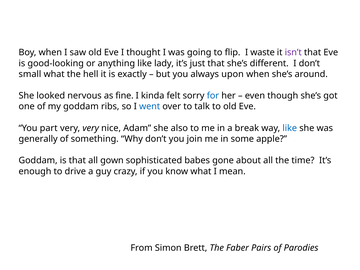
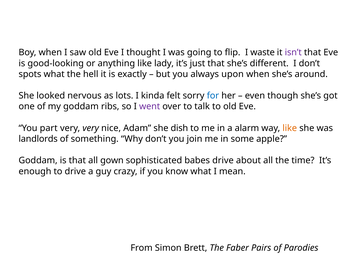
small: small -> spots
fine: fine -> lots
went colour: blue -> purple
also: also -> dish
break: break -> alarm
like at (290, 128) colour: blue -> orange
generally: generally -> landlords
babes gone: gone -> drive
